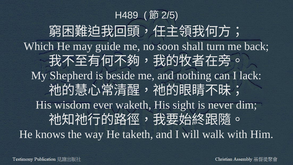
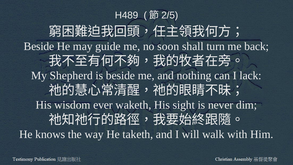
Which at (39, 46): Which -> Beside
